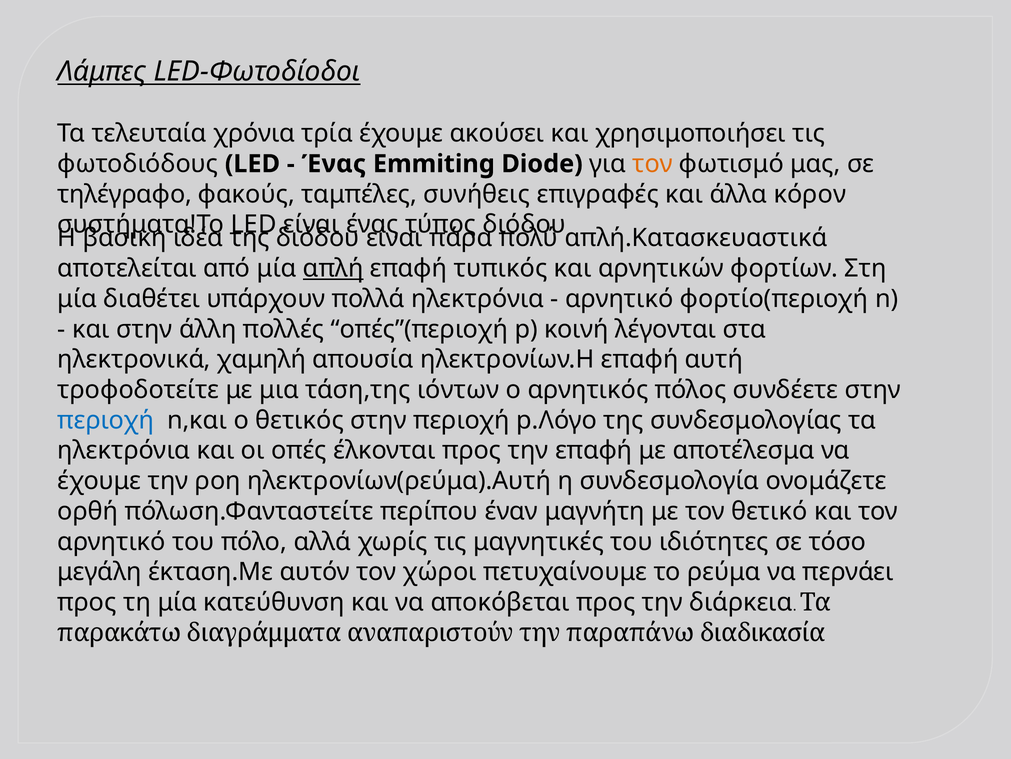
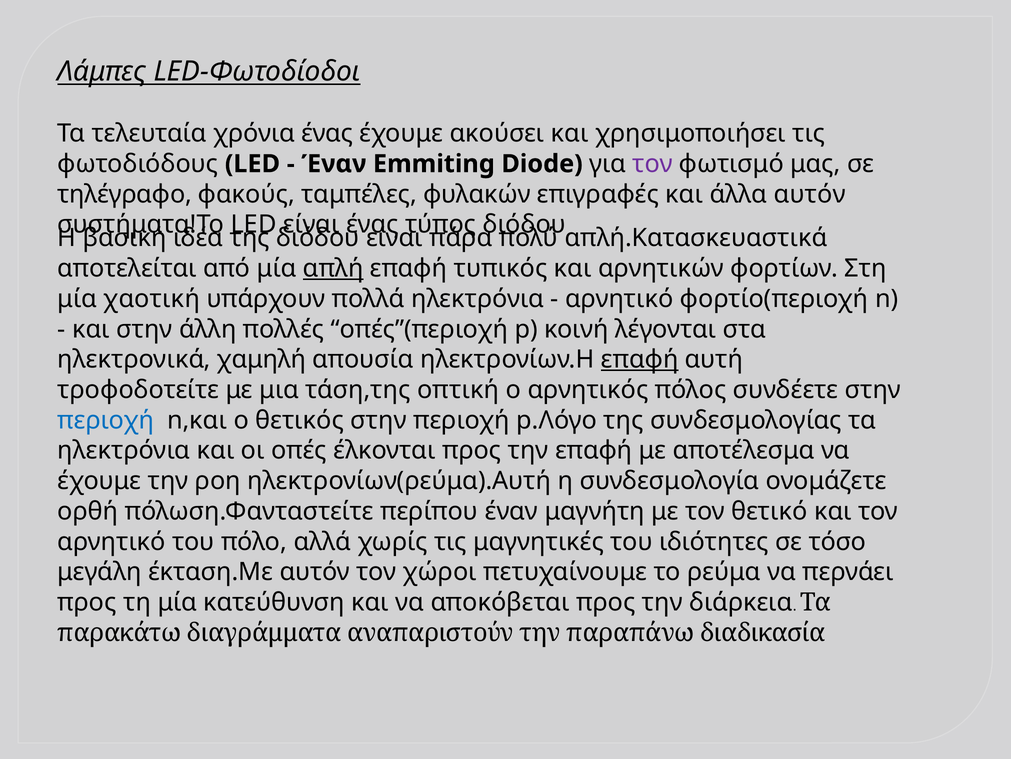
χρόνια τρία: τρία -> ένας
Ένας at (334, 164): Ένας -> Έναν
τον at (653, 164) colour: orange -> purple
συνήθεις: συνήθεις -> φυλακών
άλλα κόρον: κόρον -> αυτόν
διαθέτει: διαθέτει -> χαοτική
επαφή at (640, 359) underline: none -> present
ιόντων: ιόντων -> οπτική
